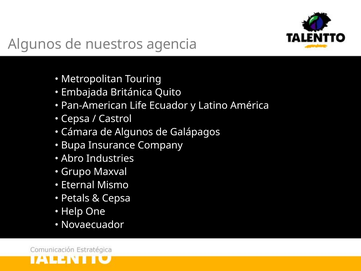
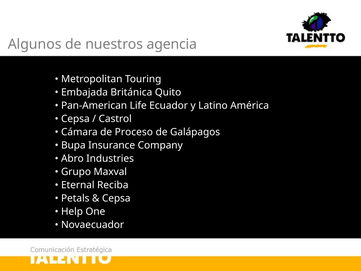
de Algunos: Algunos -> Proceso
Mismo: Mismo -> Reciba
